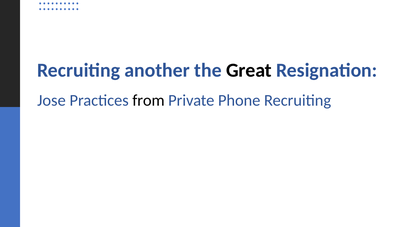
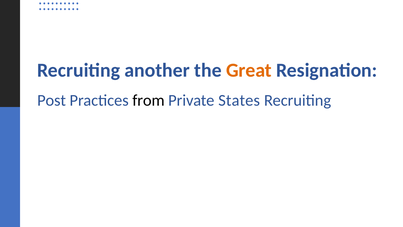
Great colour: black -> orange
Jose: Jose -> Post
Phone: Phone -> States
